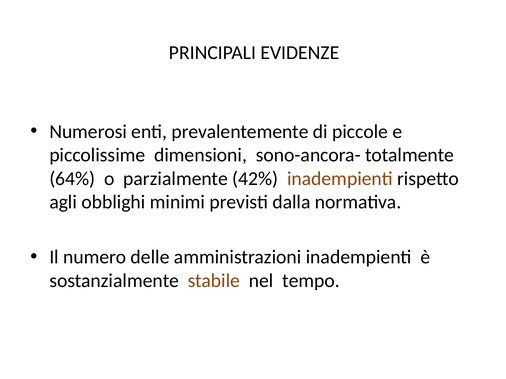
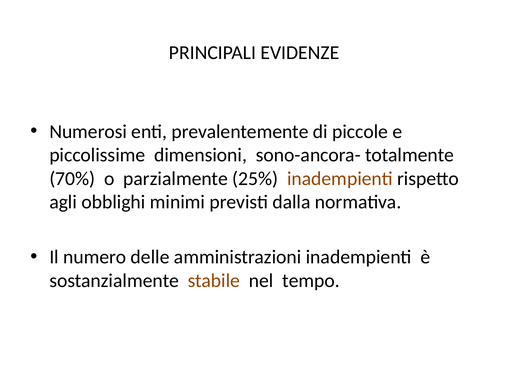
64%: 64% -> 70%
42%: 42% -> 25%
